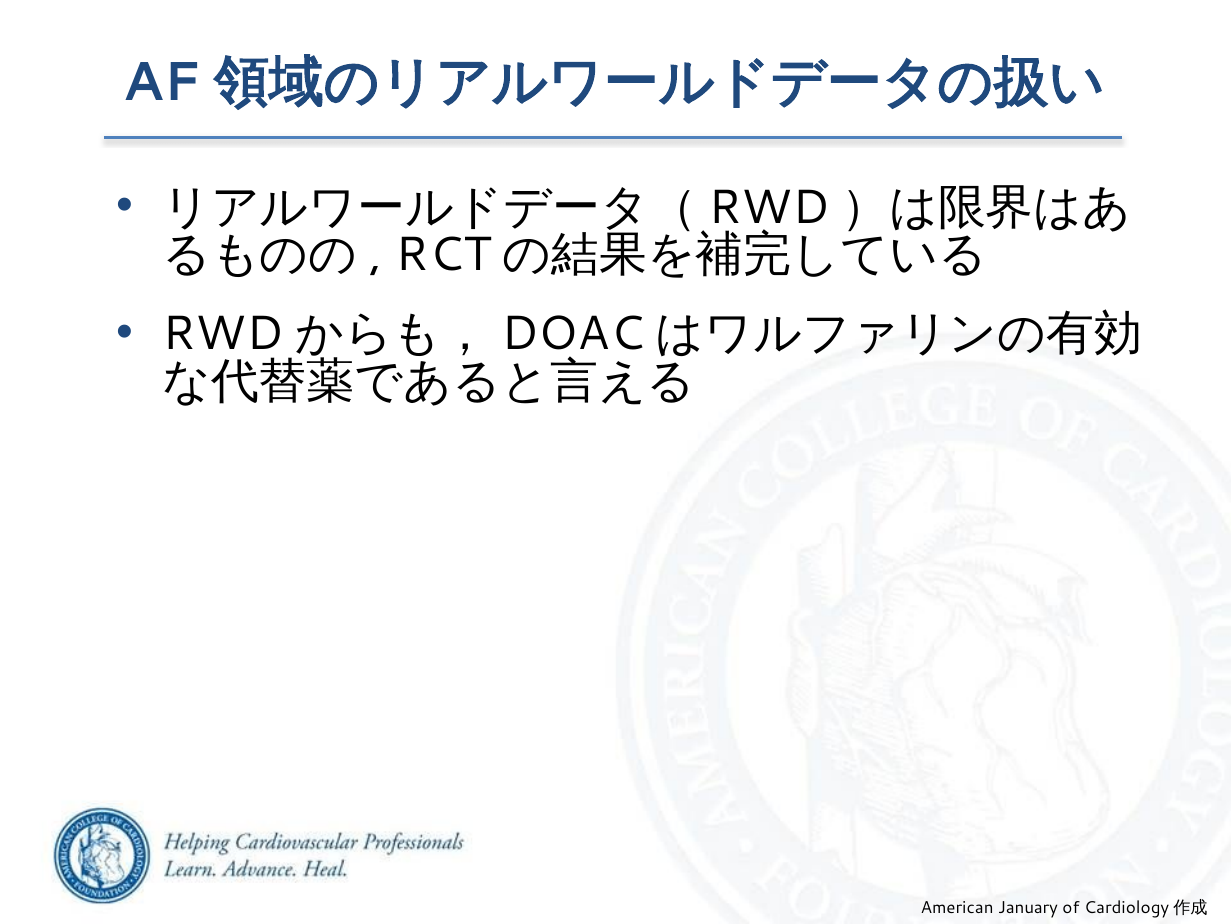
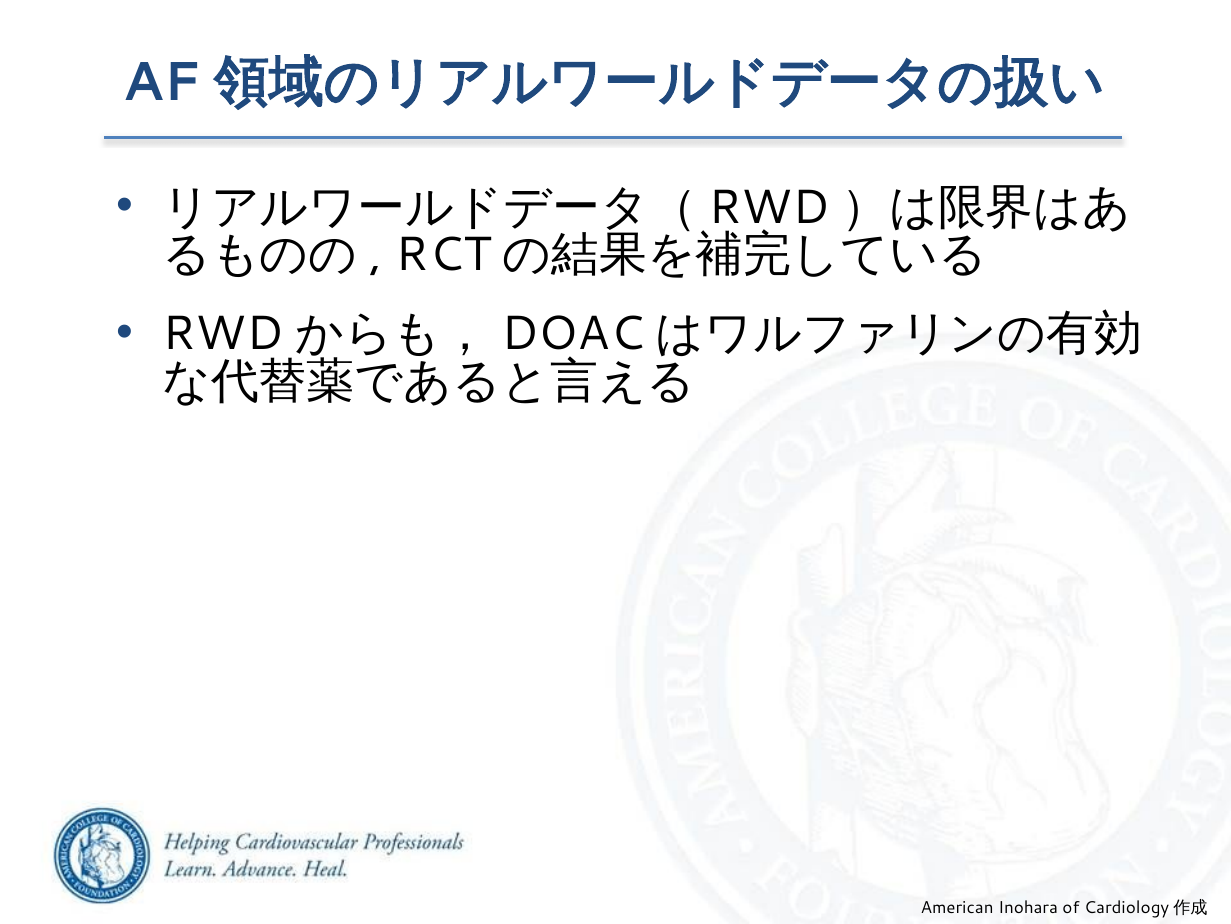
January: January -> Inohara
